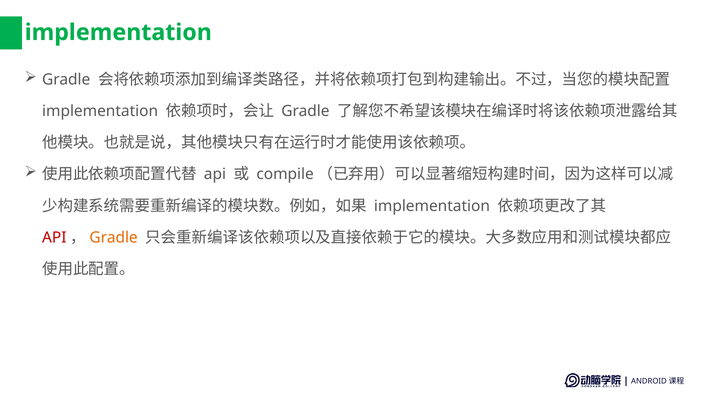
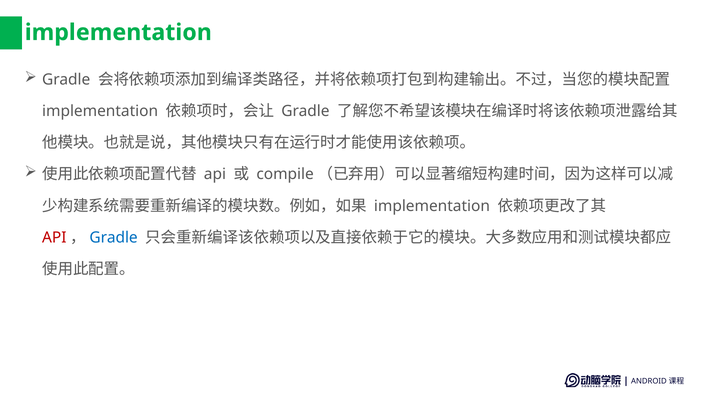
Gradle at (114, 237) colour: orange -> blue
